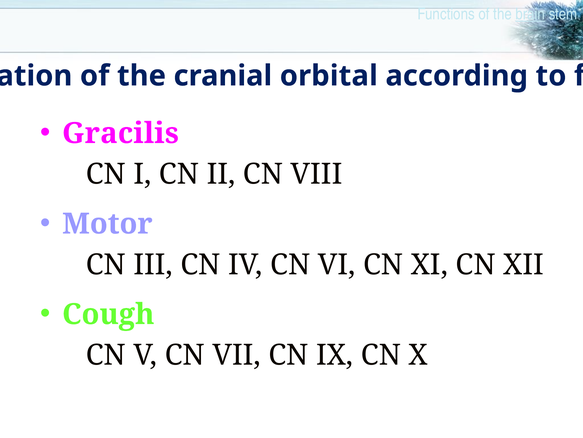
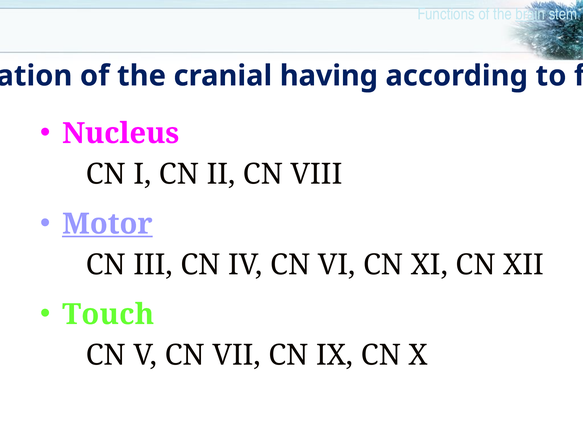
orbital: orbital -> having
Gracilis: Gracilis -> Nucleus
Motor underline: none -> present
Cough: Cough -> Touch
